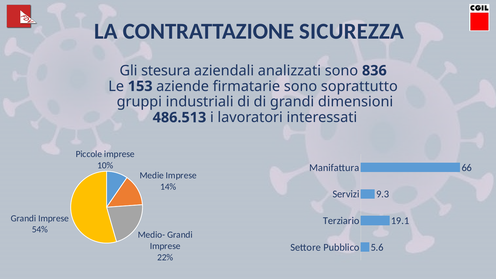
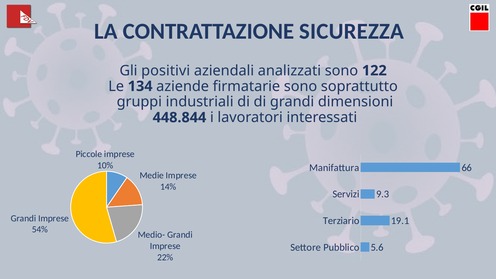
stesura: stesura -> positivi
836: 836 -> 122
153: 153 -> 134
486.513: 486.513 -> 448.844
